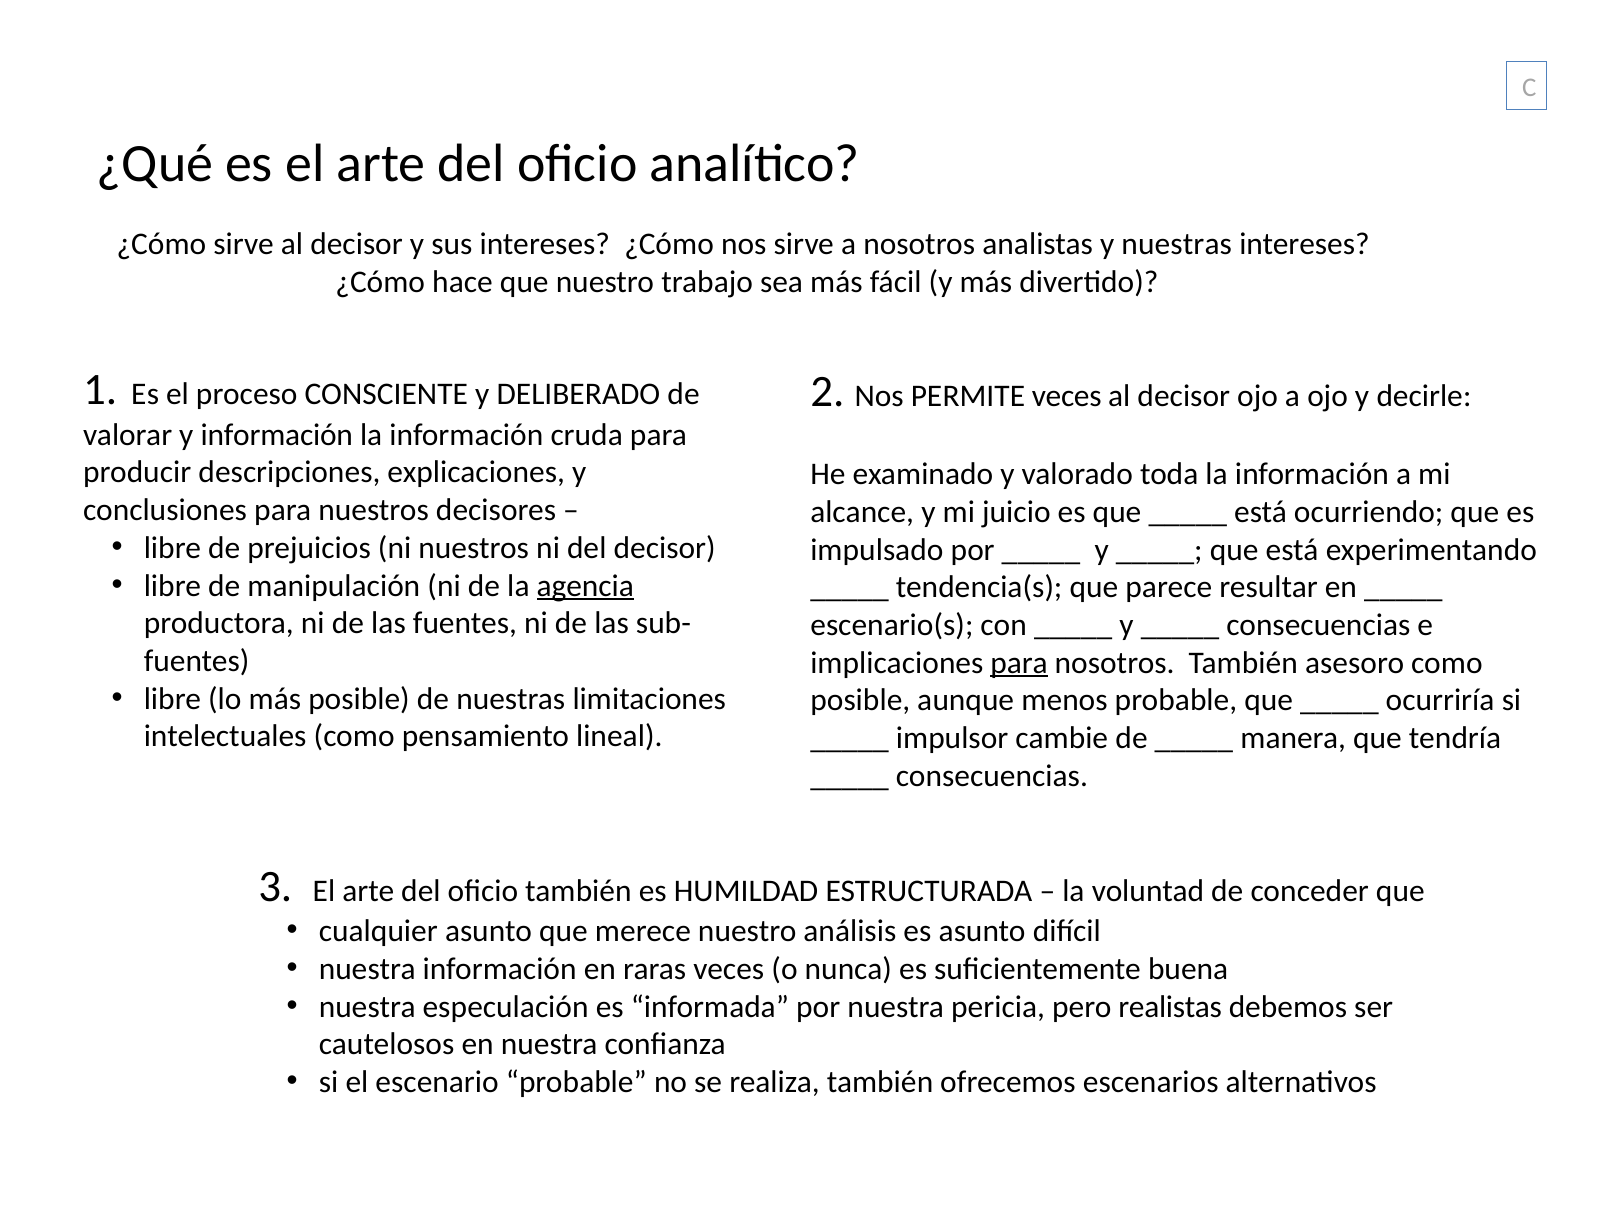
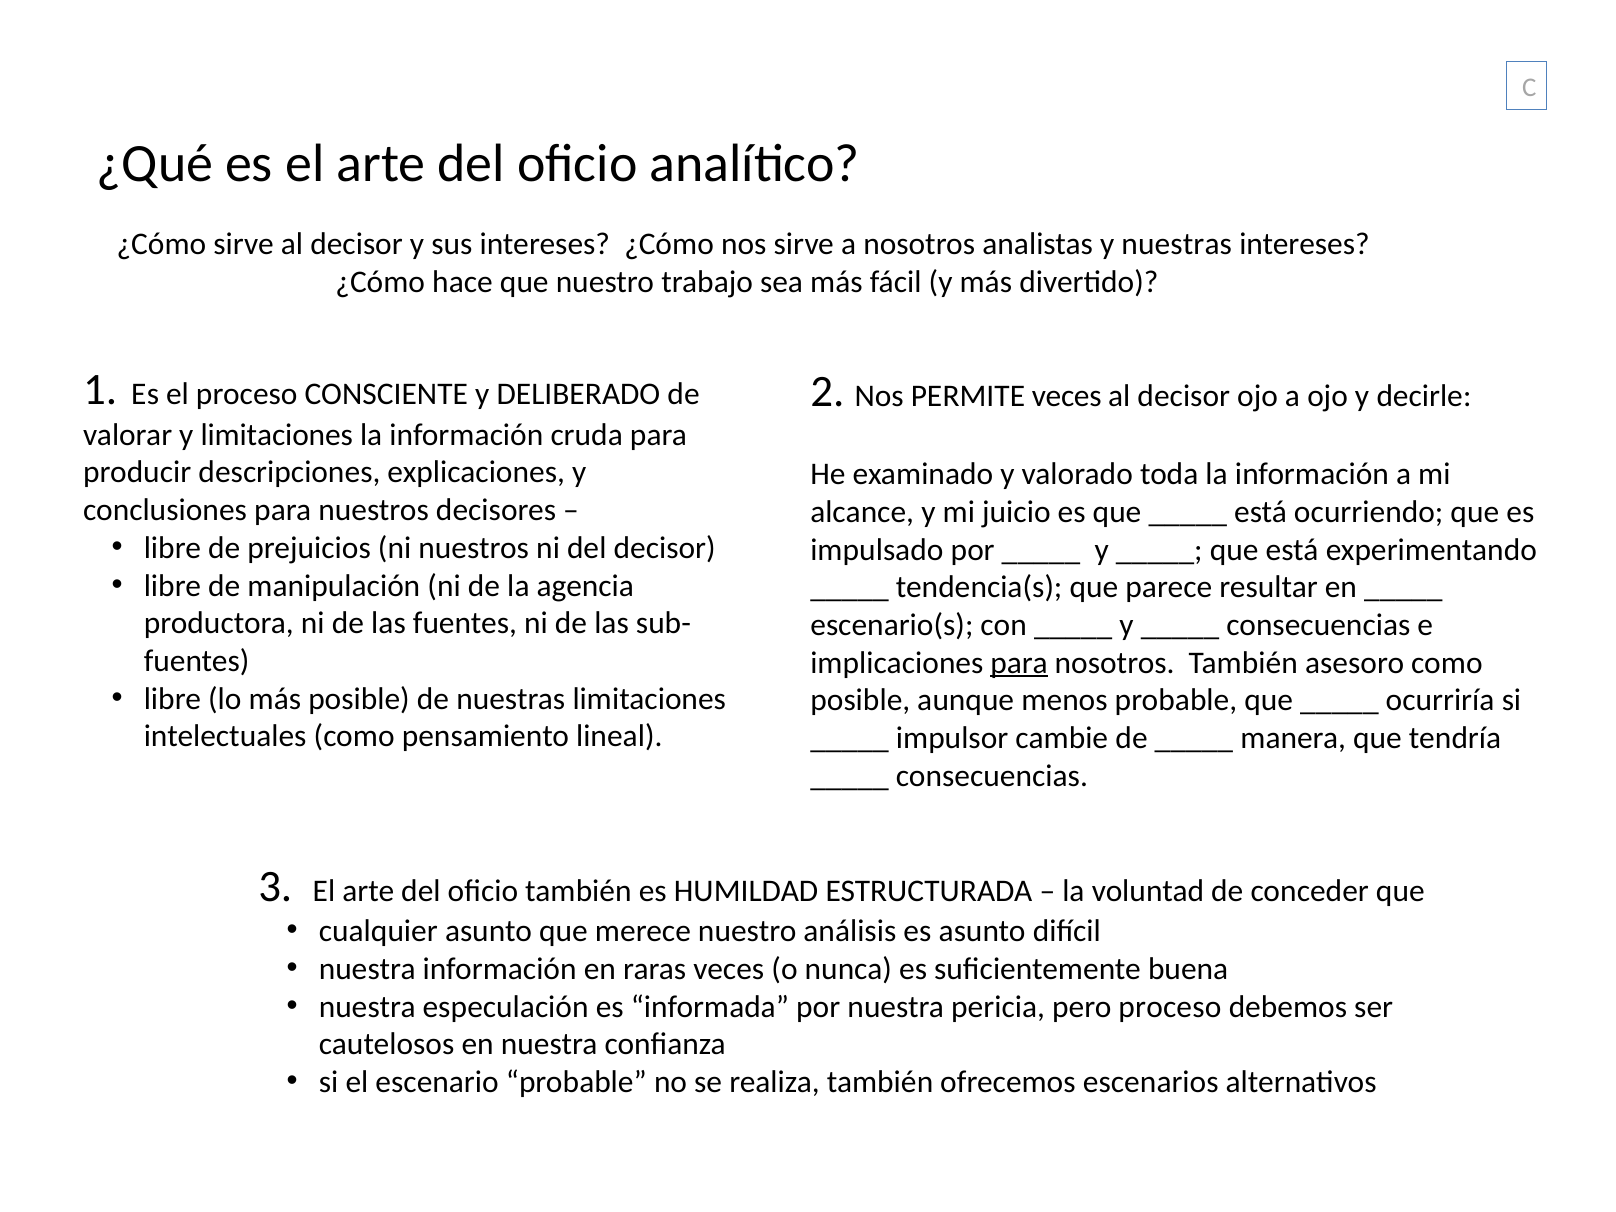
y información: información -> limitaciones
agencia underline: present -> none
pero realistas: realistas -> proceso
